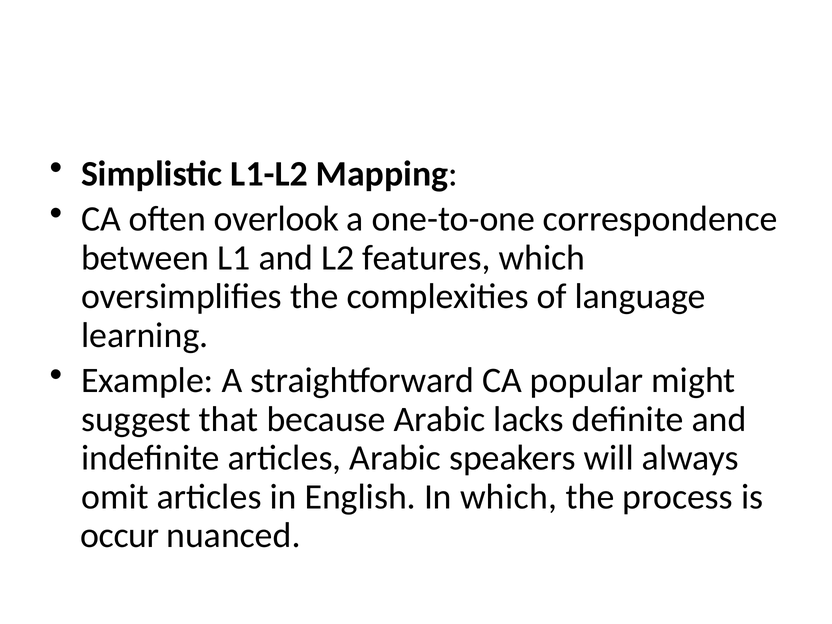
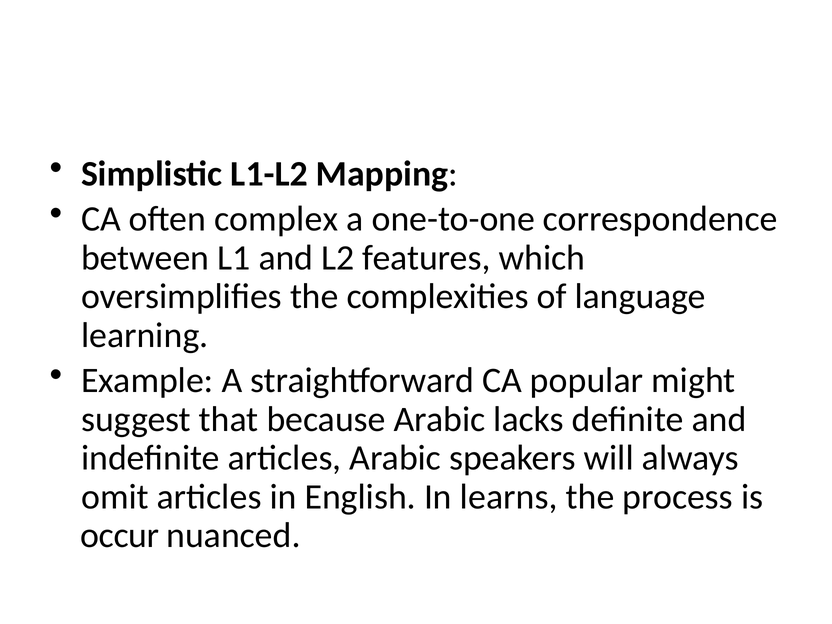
overlook: overlook -> complex
In which: which -> learns
